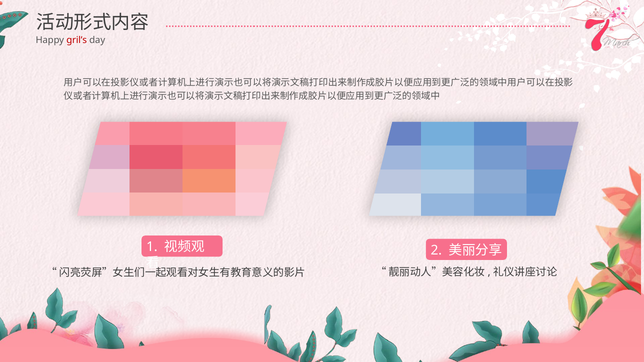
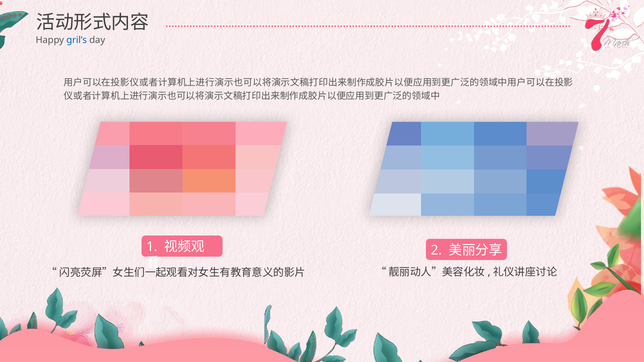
gril’s colour: red -> blue
